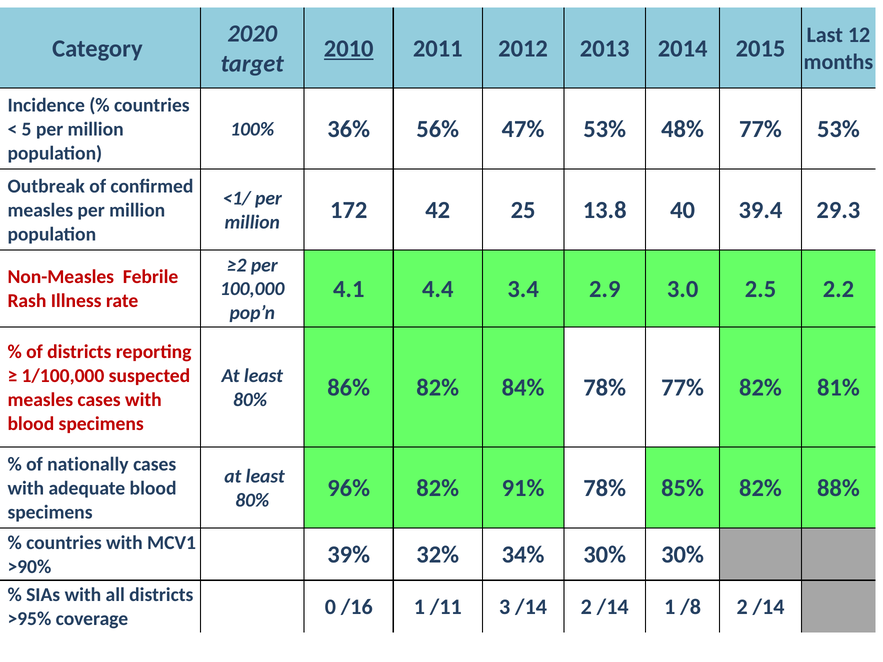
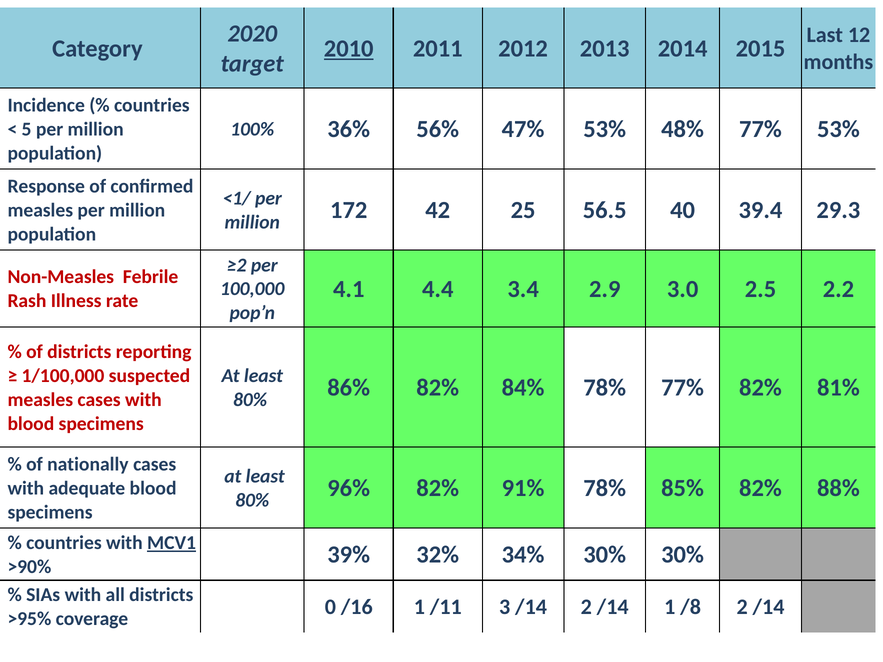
Outbreak: Outbreak -> Response
13.8: 13.8 -> 56.5
MCV1 underline: none -> present
